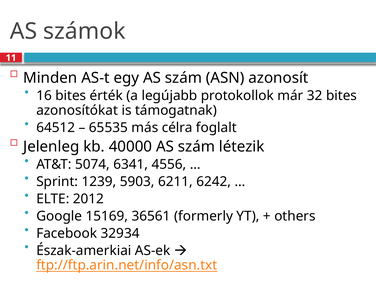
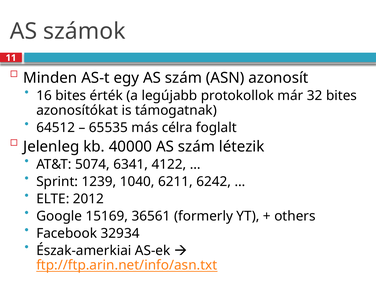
4556: 4556 -> 4122
5903: 5903 -> 1040
